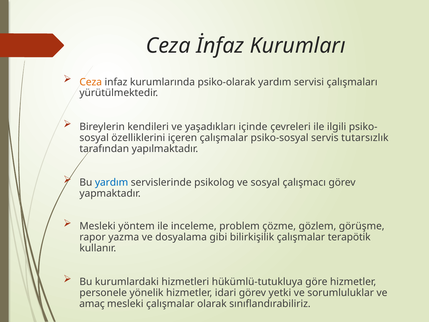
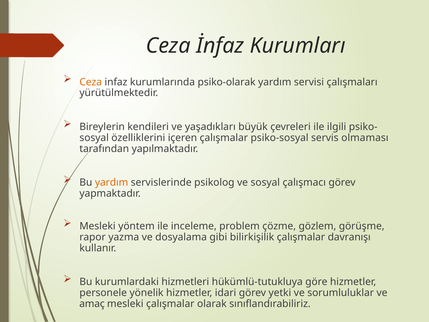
içinde: içinde -> büyük
tutarsızlık: tutarsızlık -> olmaması
yardım at (112, 182) colour: blue -> orange
terapötik: terapötik -> davranışı
